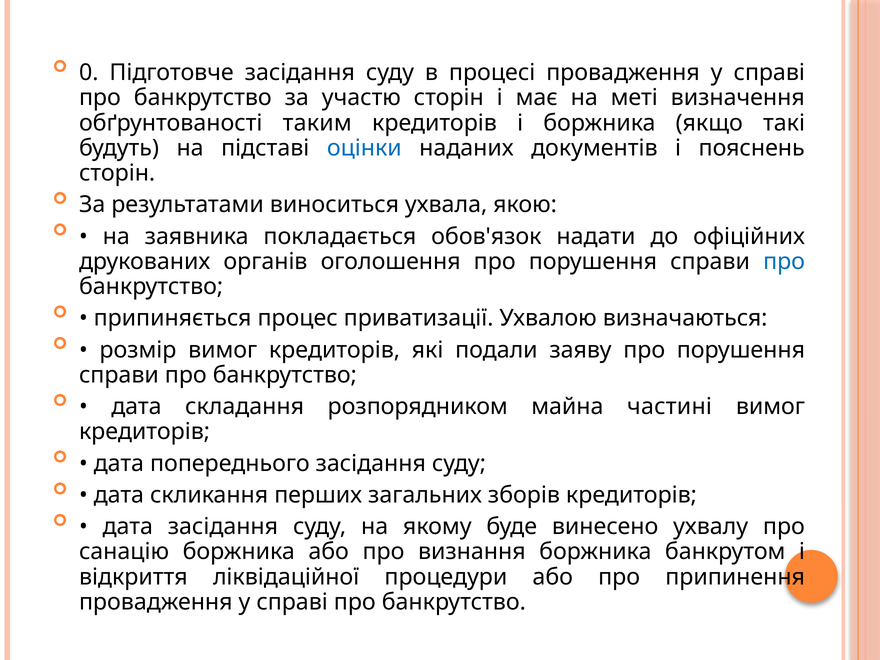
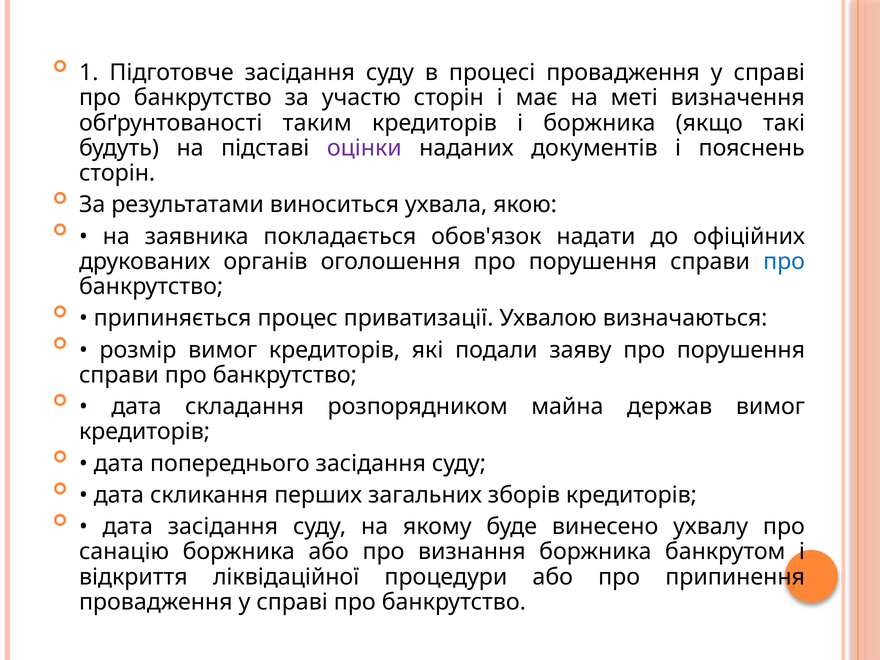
0: 0 -> 1
оцінки colour: blue -> purple
частині: частині -> держав
